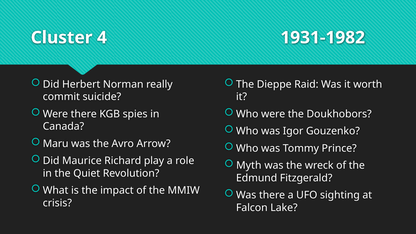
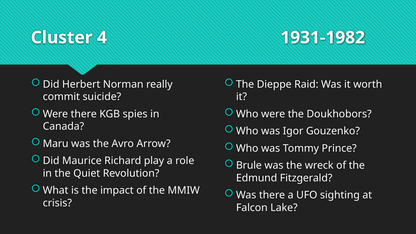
Myth: Myth -> Brule
